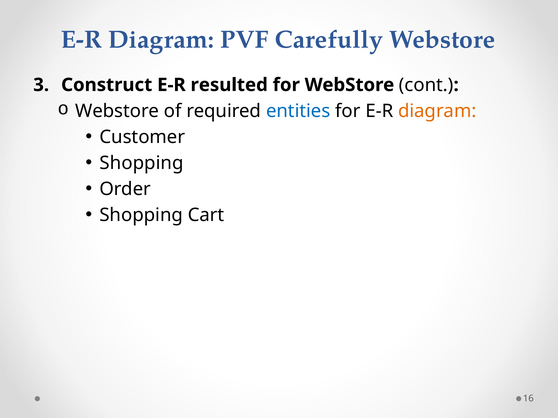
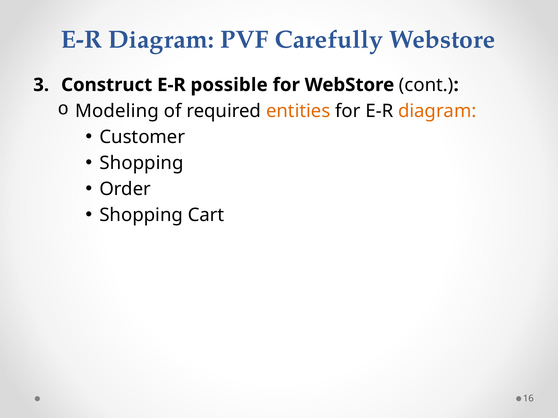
resulted: resulted -> possible
Webstore at (117, 111): Webstore -> Modeling
entities colour: blue -> orange
